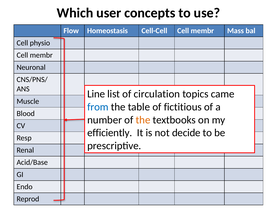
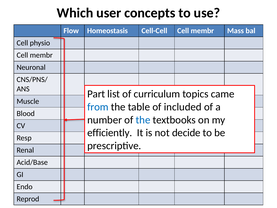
Line: Line -> Part
circulation: circulation -> curriculum
fictitious: fictitious -> included
the at (143, 120) colour: orange -> blue
